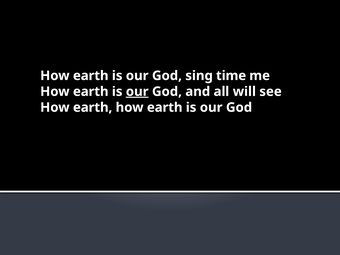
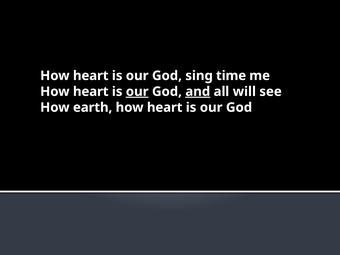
earth at (91, 76): earth -> heart
earth at (91, 92): earth -> heart
and underline: none -> present
earth at (165, 107): earth -> heart
